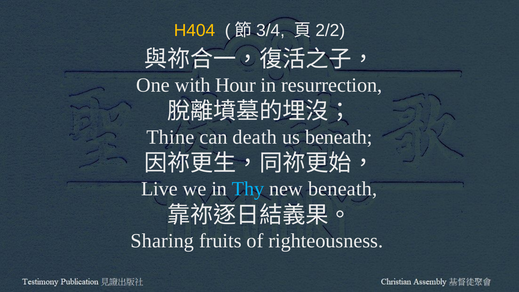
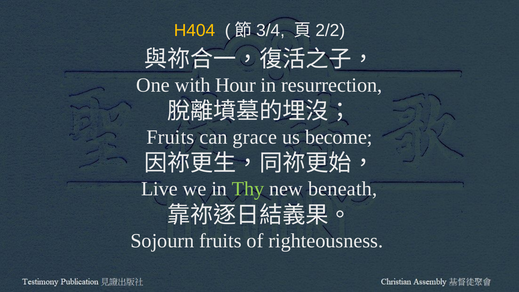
Thine at (170, 137): Thine -> Fruits
death: death -> grace
us beneath: beneath -> become
Thy colour: light blue -> light green
Sharing: Sharing -> Sojourn
